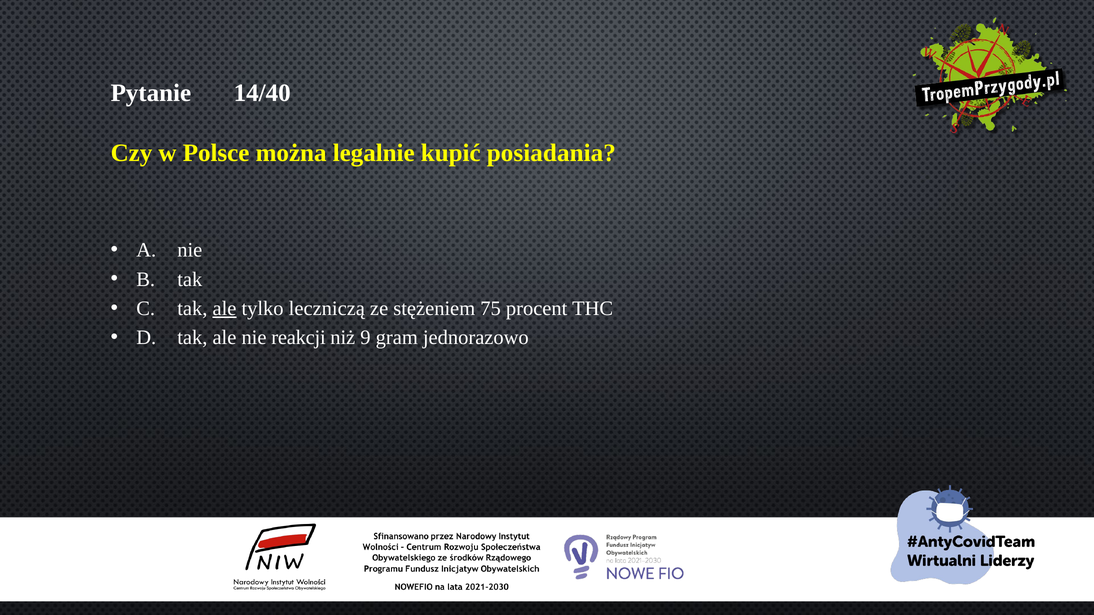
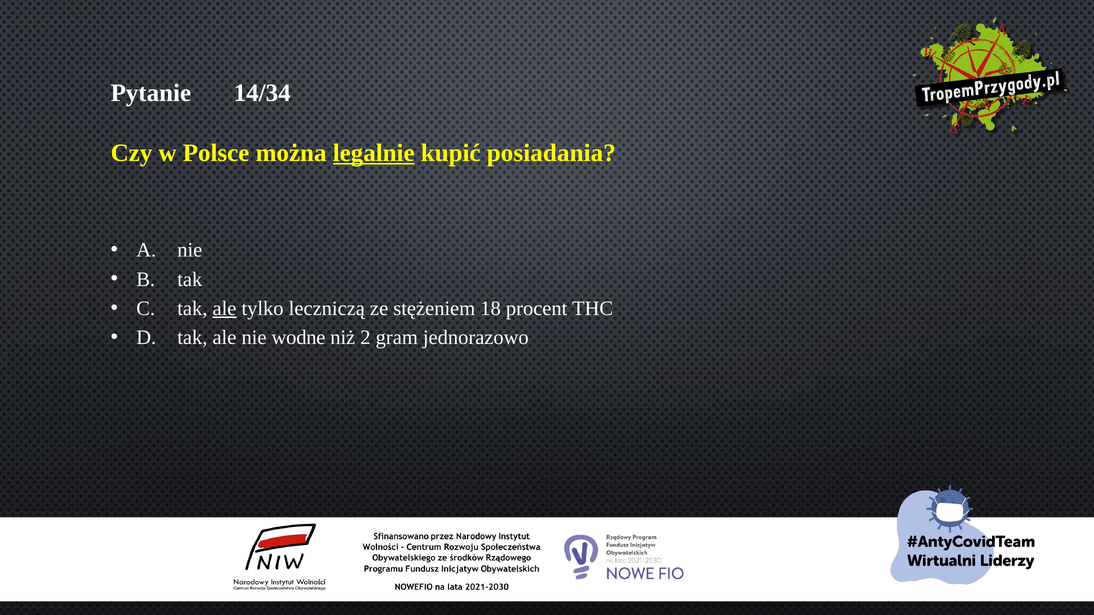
14/40: 14/40 -> 14/34
legalnie underline: none -> present
75: 75 -> 18
reakcji: reakcji -> wodne
9: 9 -> 2
